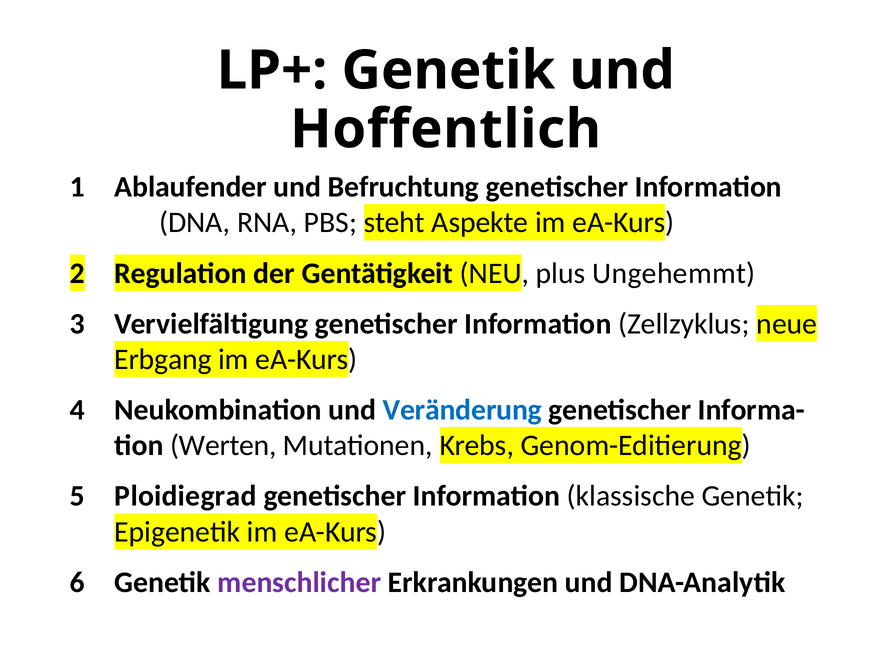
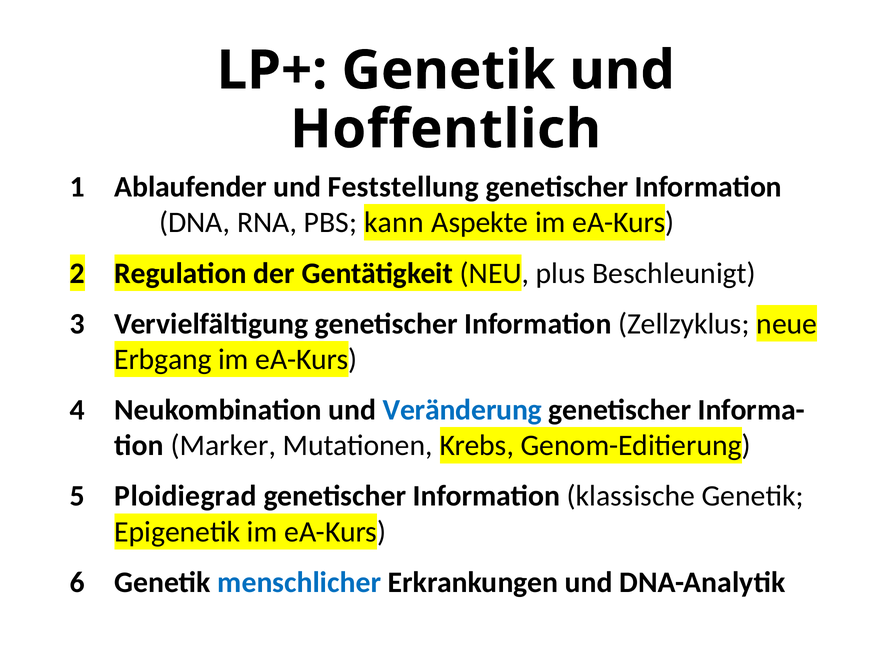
Befruchtung: Befruchtung -> Feststellung
steht: steht -> kann
Ungehemmt: Ungehemmt -> Beschleunigt
Werten: Werten -> Marker
menschlicher colour: purple -> blue
